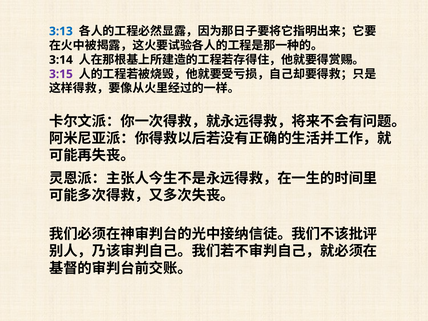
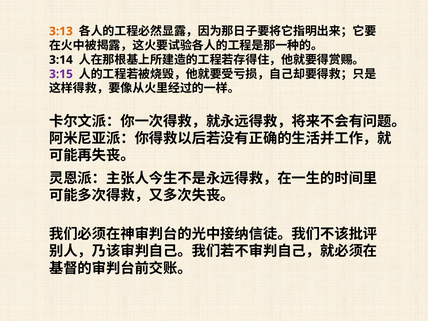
3:13 colour: blue -> orange
